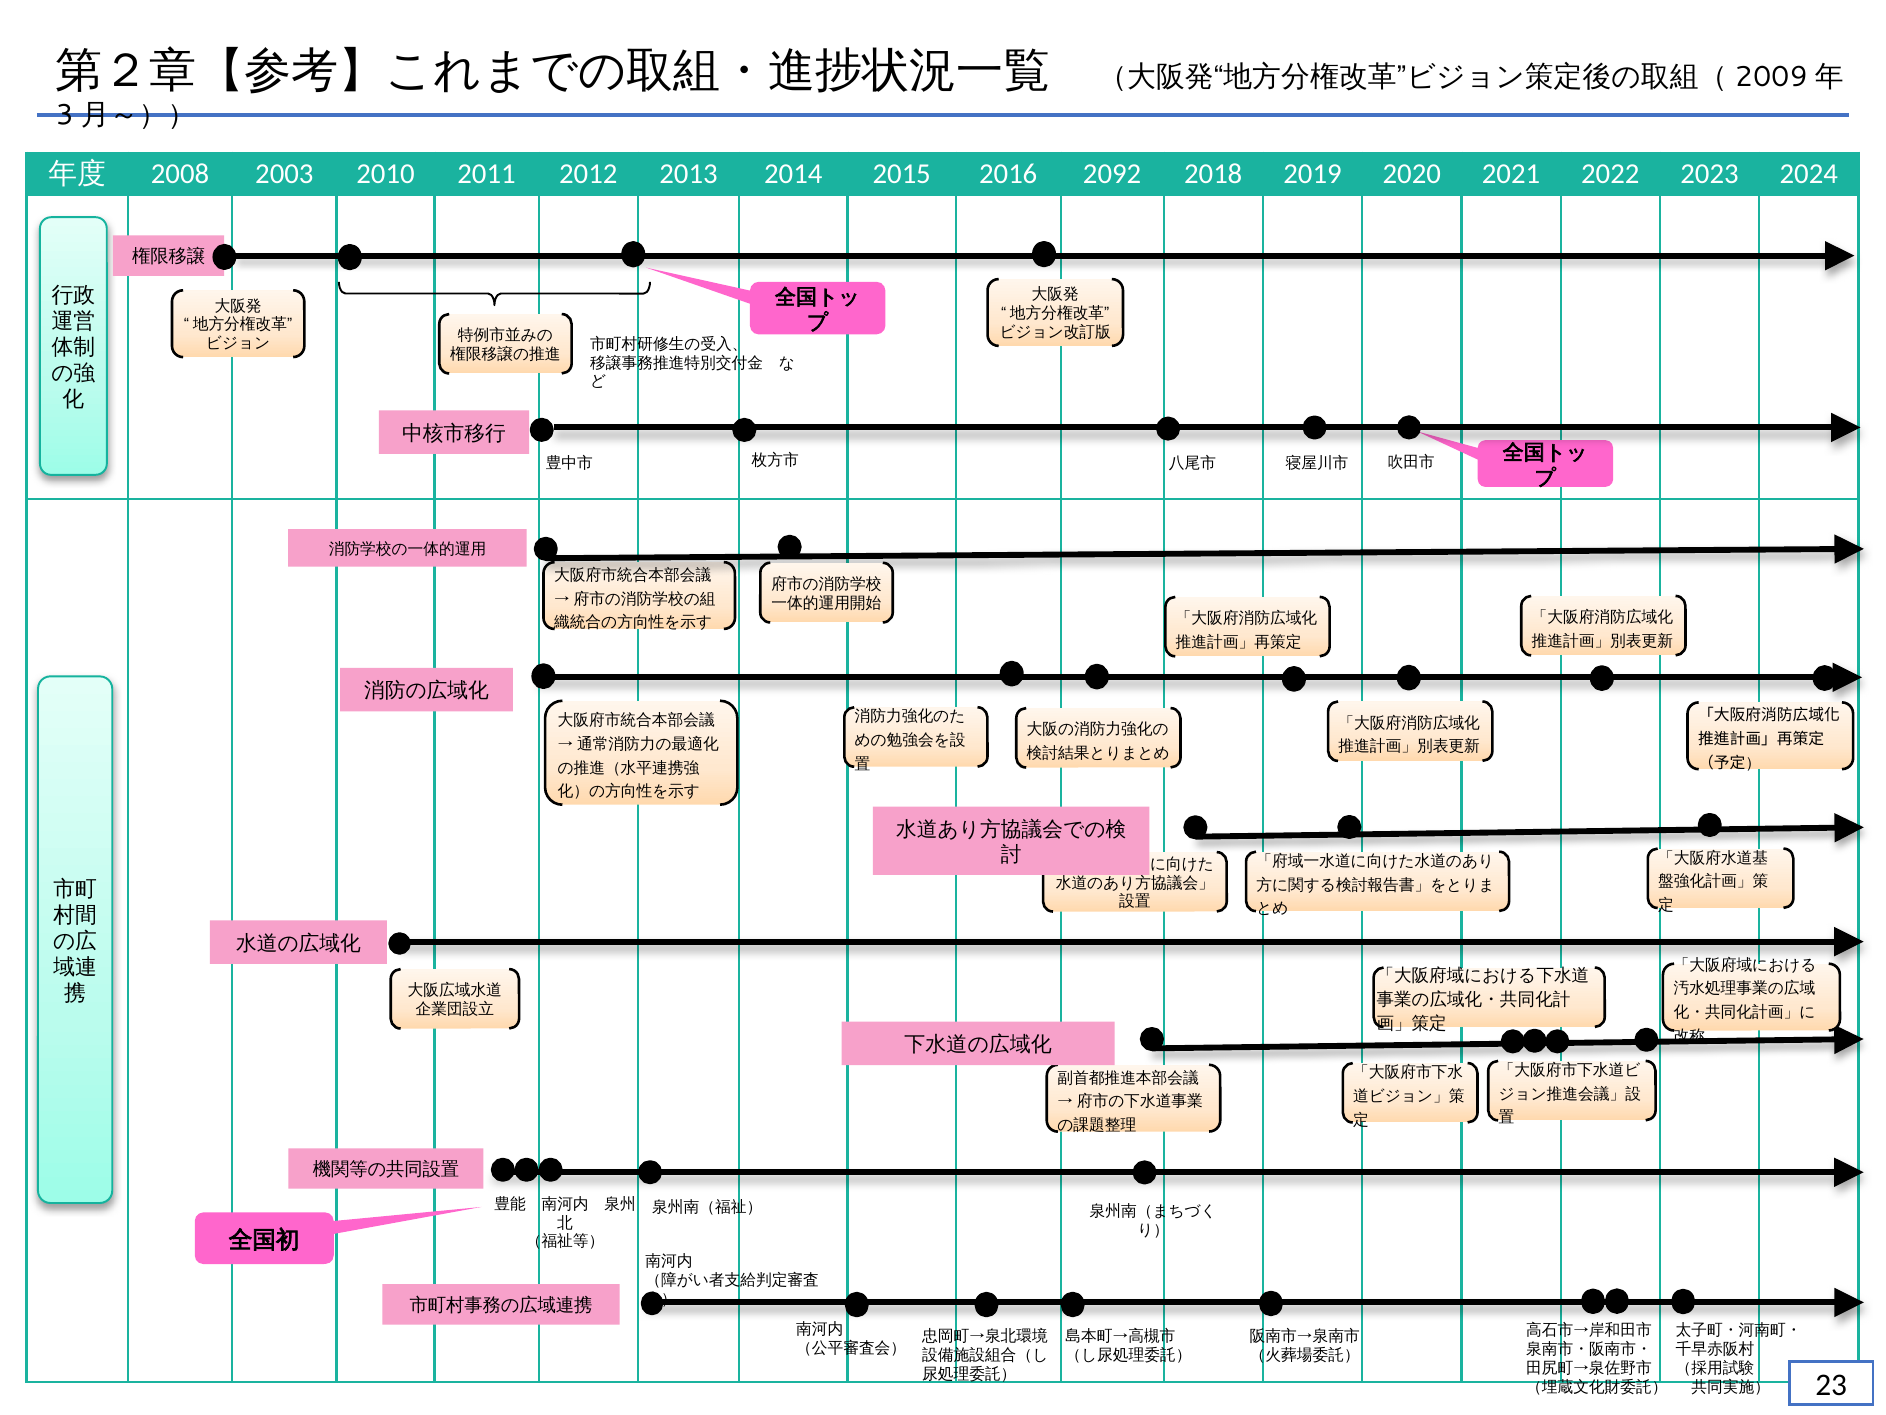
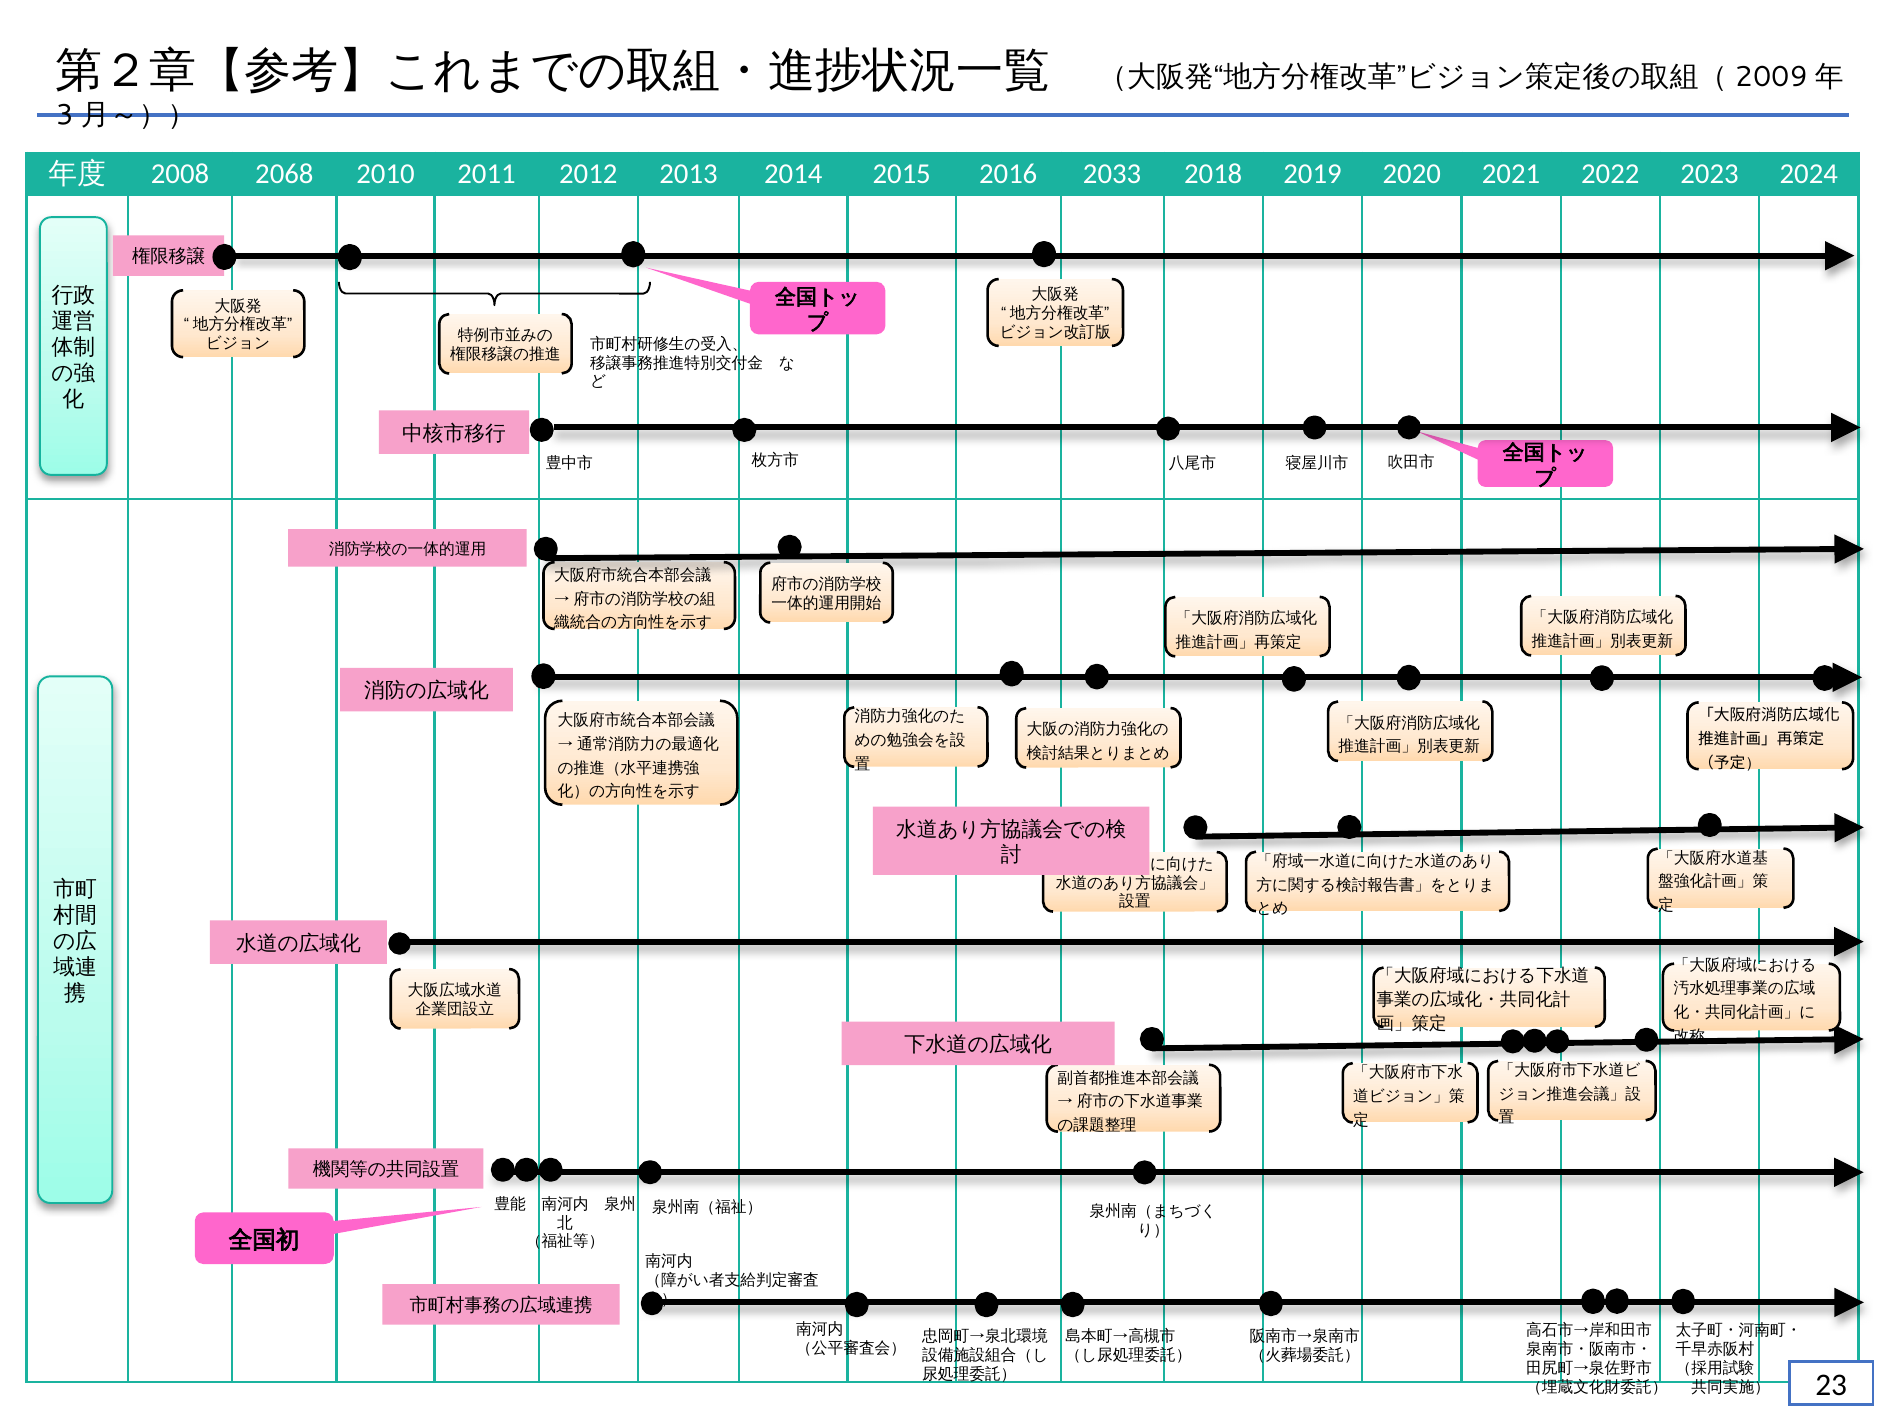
2003: 2003 -> 2068
2092: 2092 -> 2033
